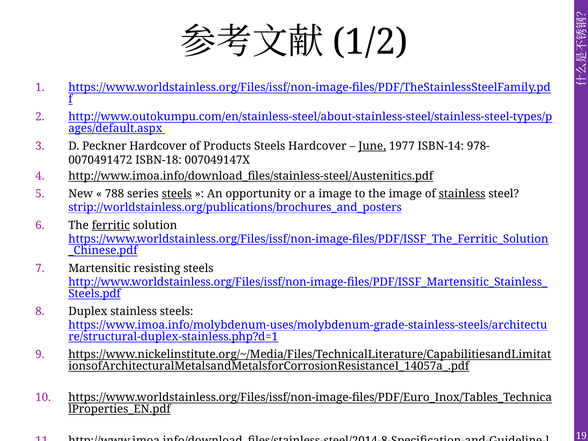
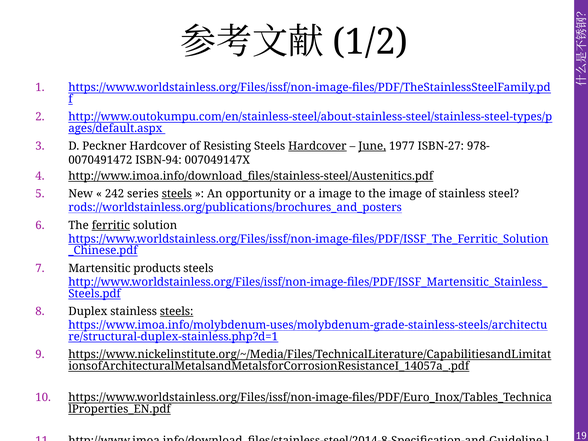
Products: Products -> Resisting
Hardcover at (317, 146) underline: none -> present
ISBN-14: ISBN-14 -> ISBN-27
ISBN-18: ISBN-18 -> ISBN-94
788: 788 -> 242
stainless at (462, 194) underline: present -> none
strip://worldstainless.org/publications/brochures_and_posters: strip://worldstainless.org/publications/brochures_and_posters -> rods://worldstainless.org/publications/brochures_and_posters
resisting: resisting -> products
steels at (177, 311) underline: none -> present
